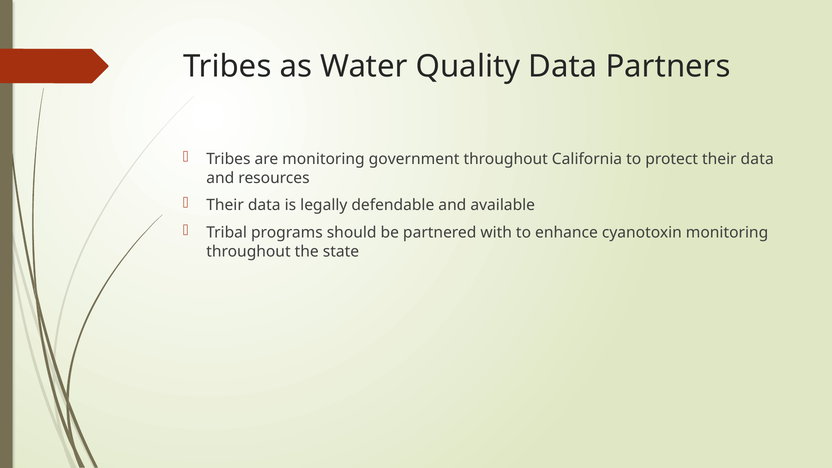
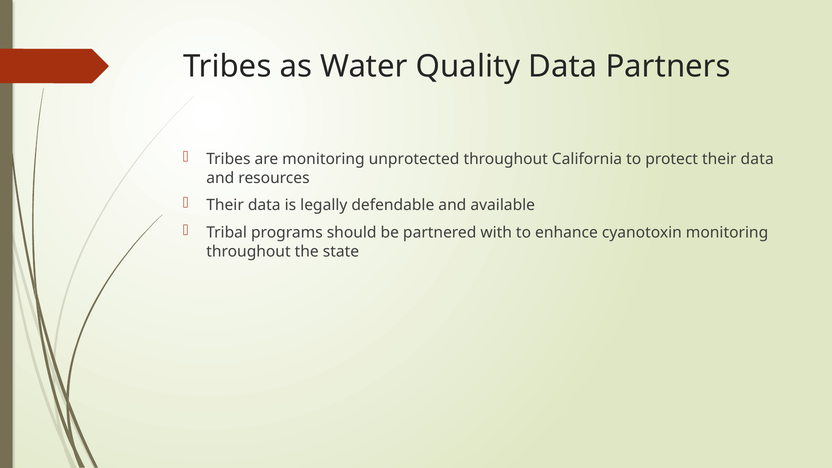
government: government -> unprotected
